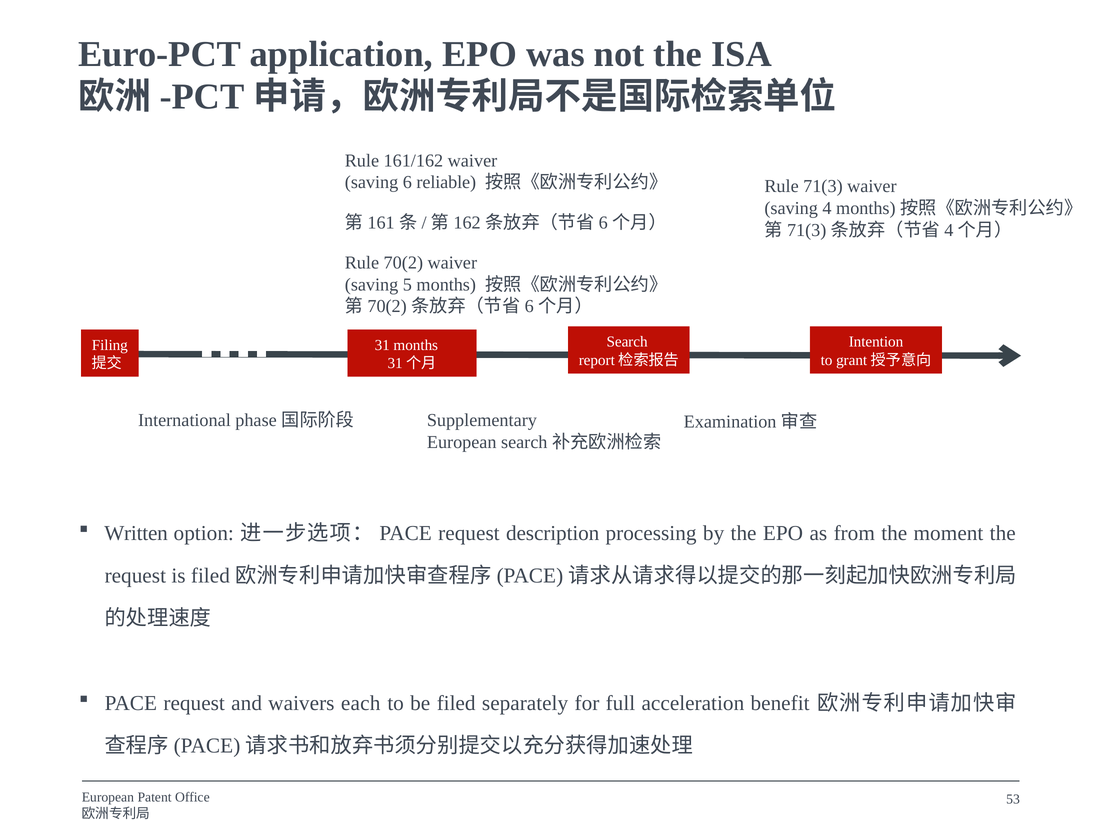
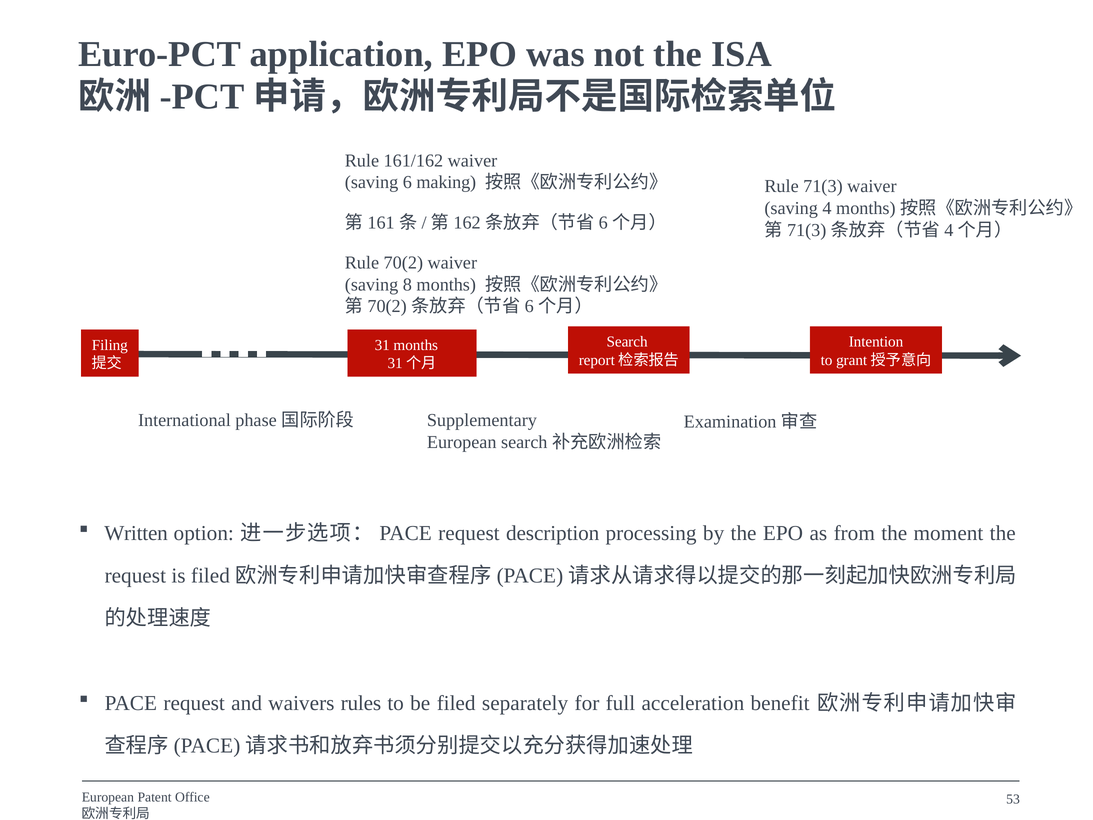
reliable: reliable -> making
5: 5 -> 8
each: each -> rules
